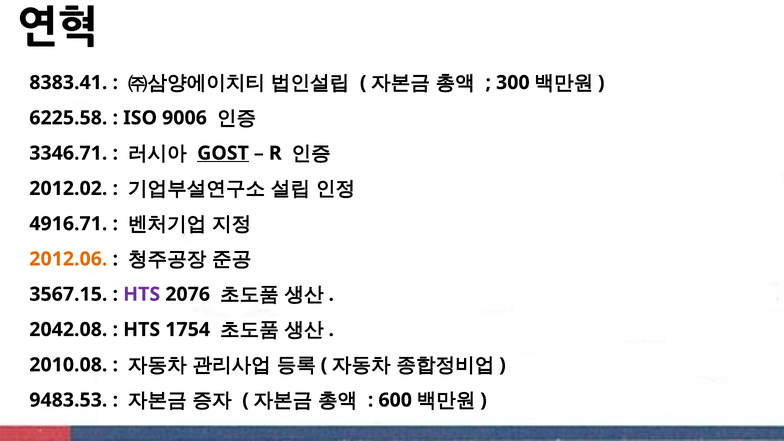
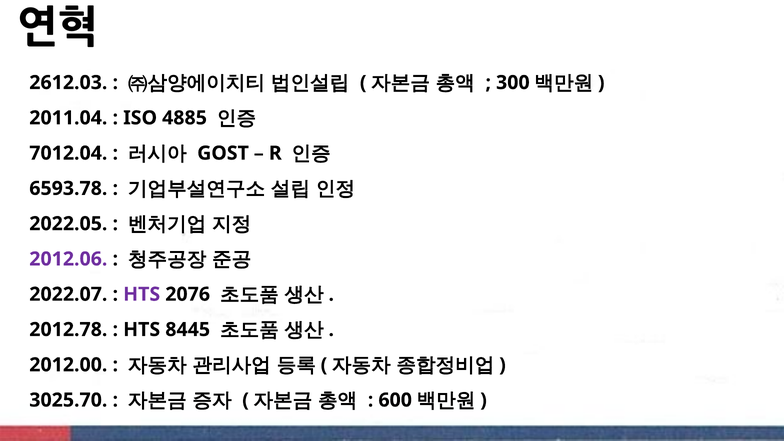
8383.41: 8383.41 -> 2612.03
6225.58: 6225.58 -> 2011.04
9006: 9006 -> 4885
3346.71: 3346.71 -> 7012.04
GOST underline: present -> none
2012.02: 2012.02 -> 6593.78
4916.71: 4916.71 -> 2022.05
2012.06 colour: orange -> purple
3567.15: 3567.15 -> 2022.07
2042.08: 2042.08 -> 2012.78
1754: 1754 -> 8445
2010.08: 2010.08 -> 2012.00
9483.53: 9483.53 -> 3025.70
